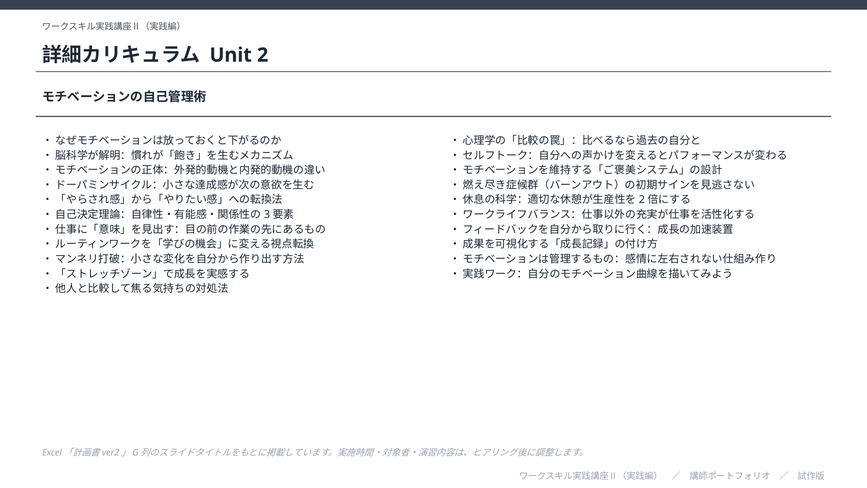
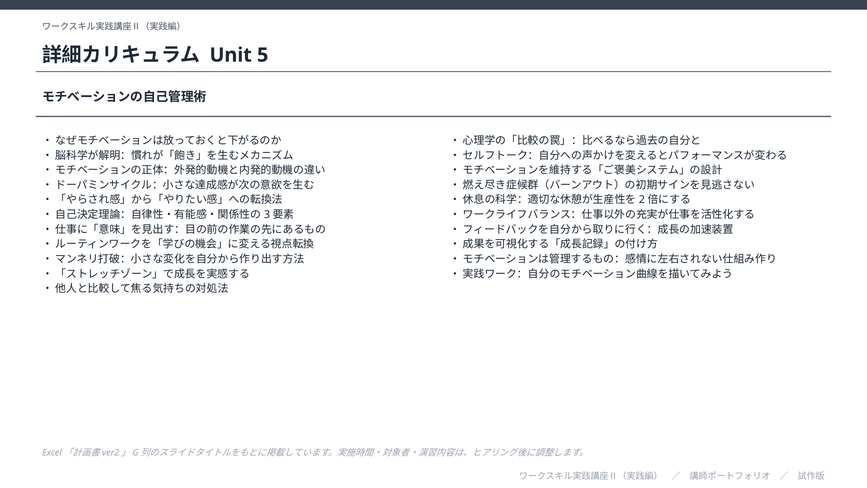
2: 2 -> 5
